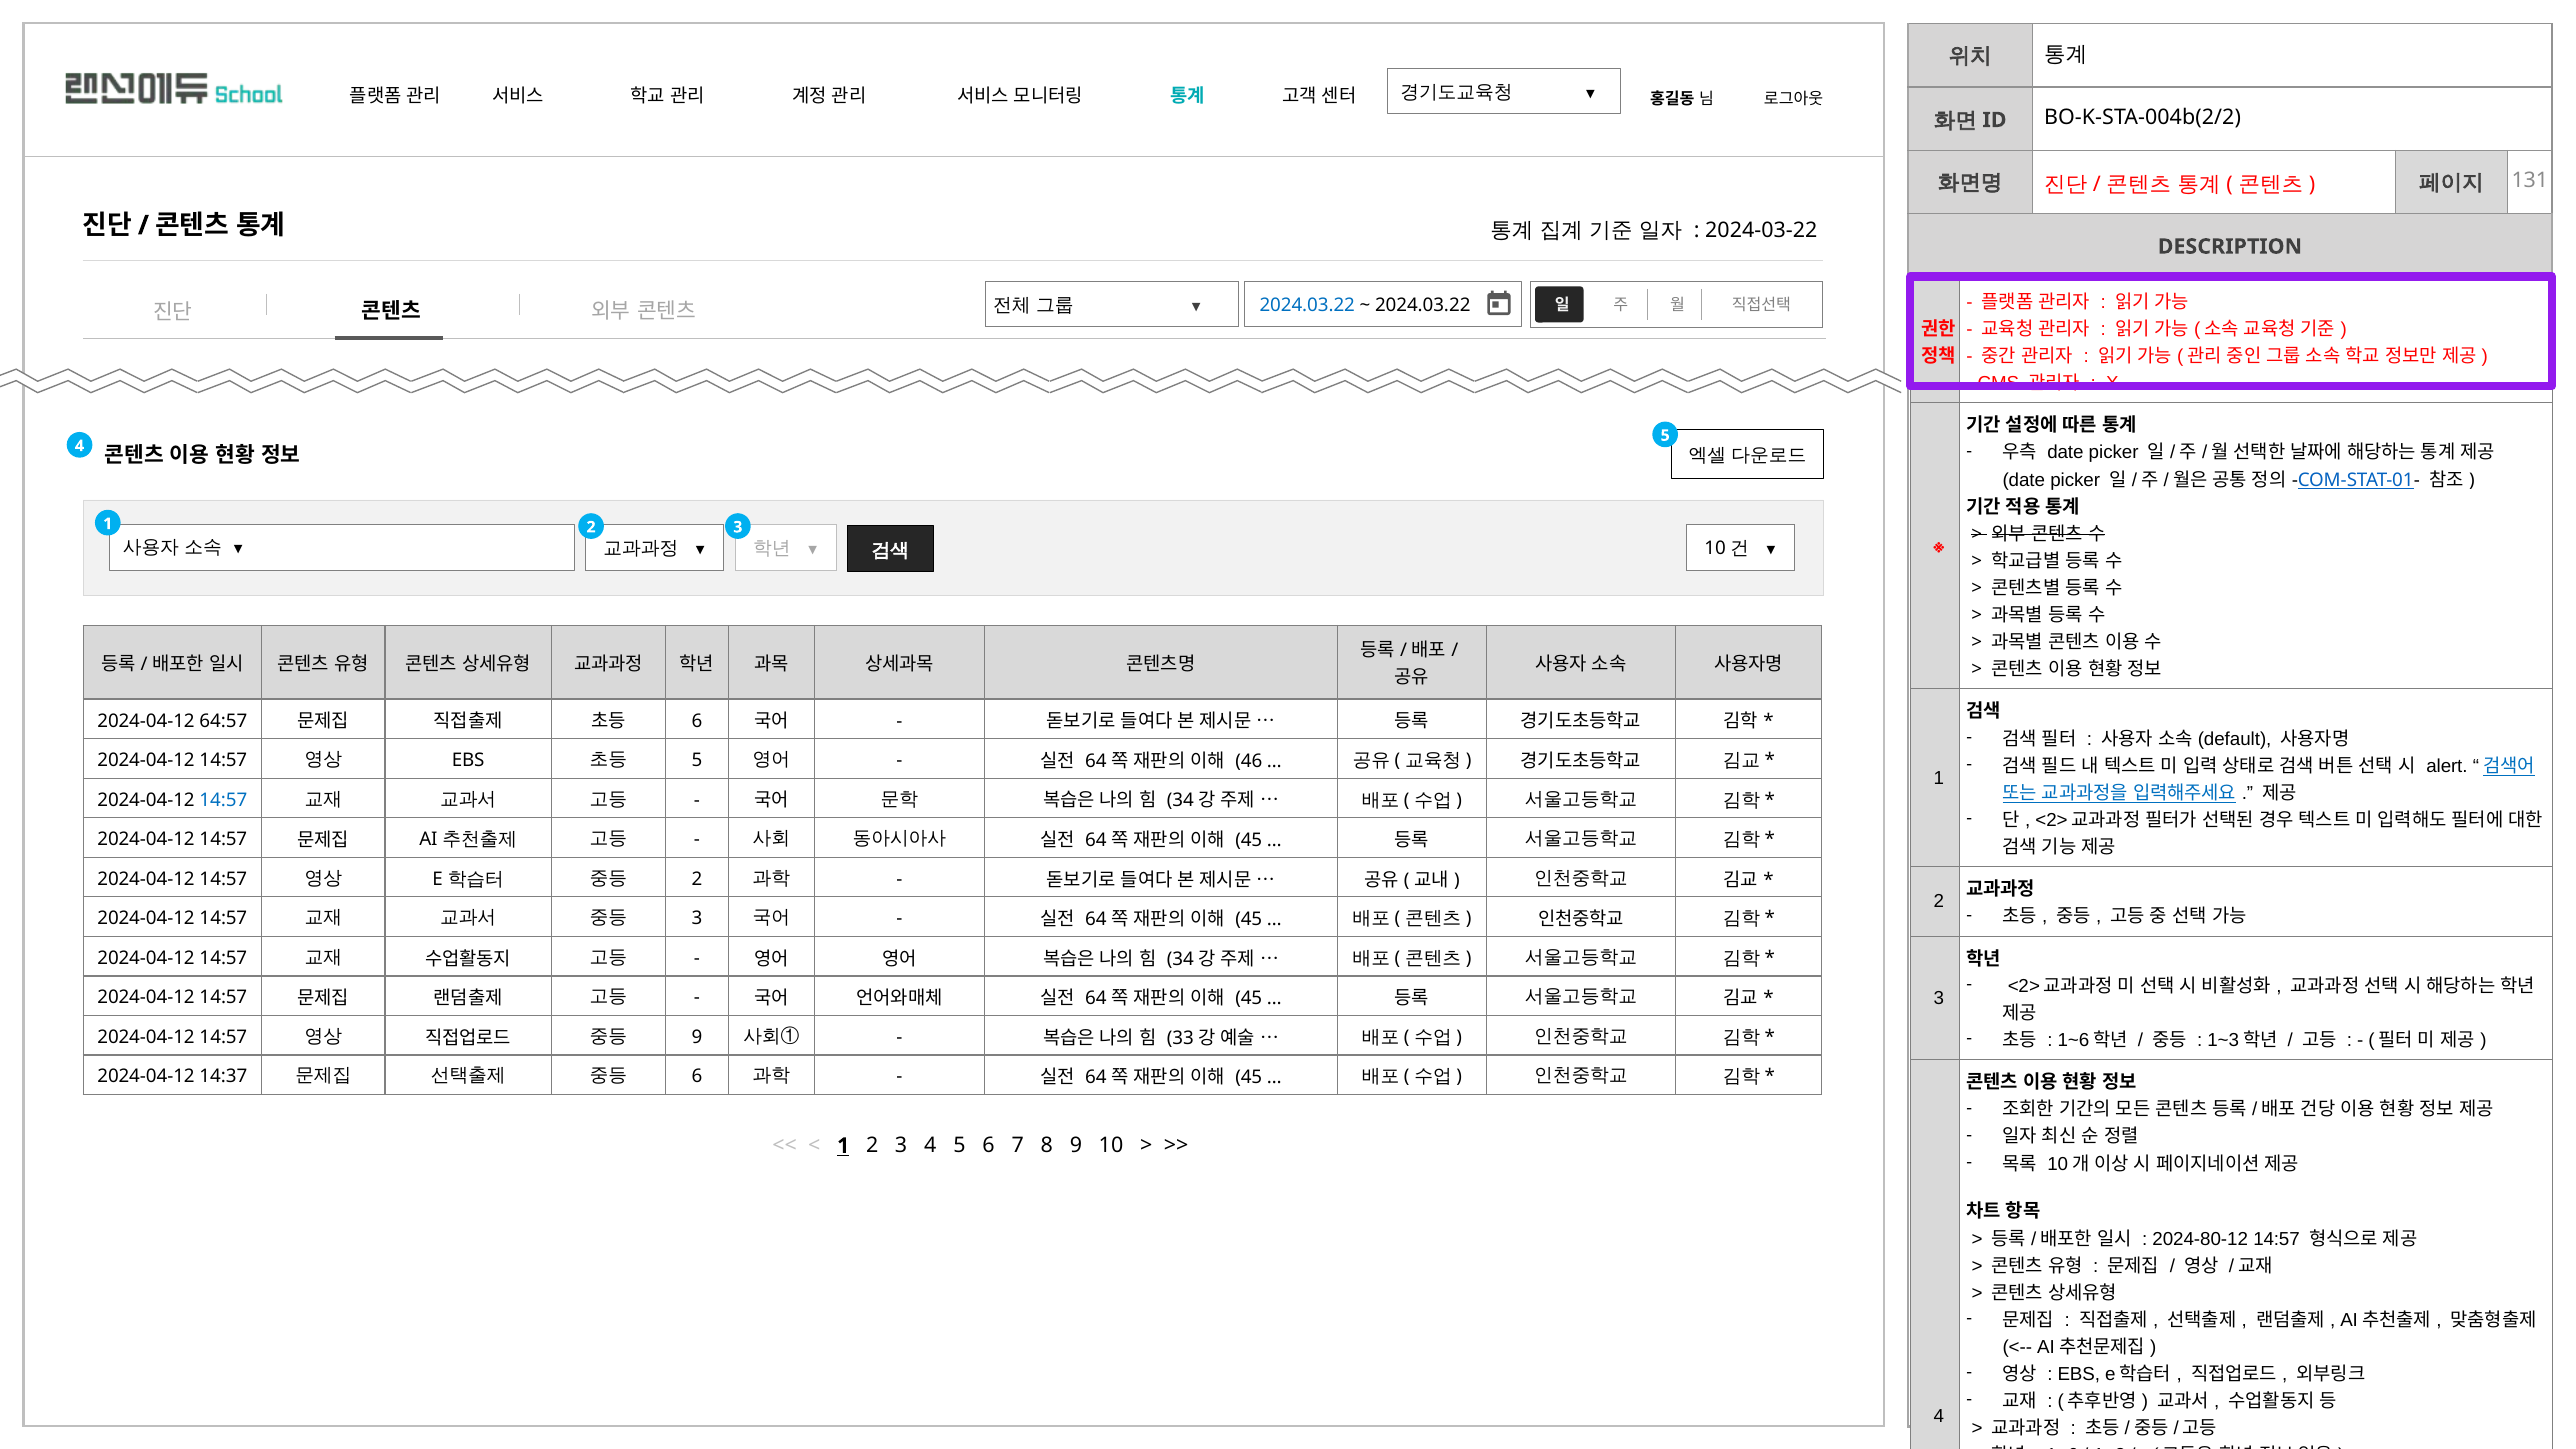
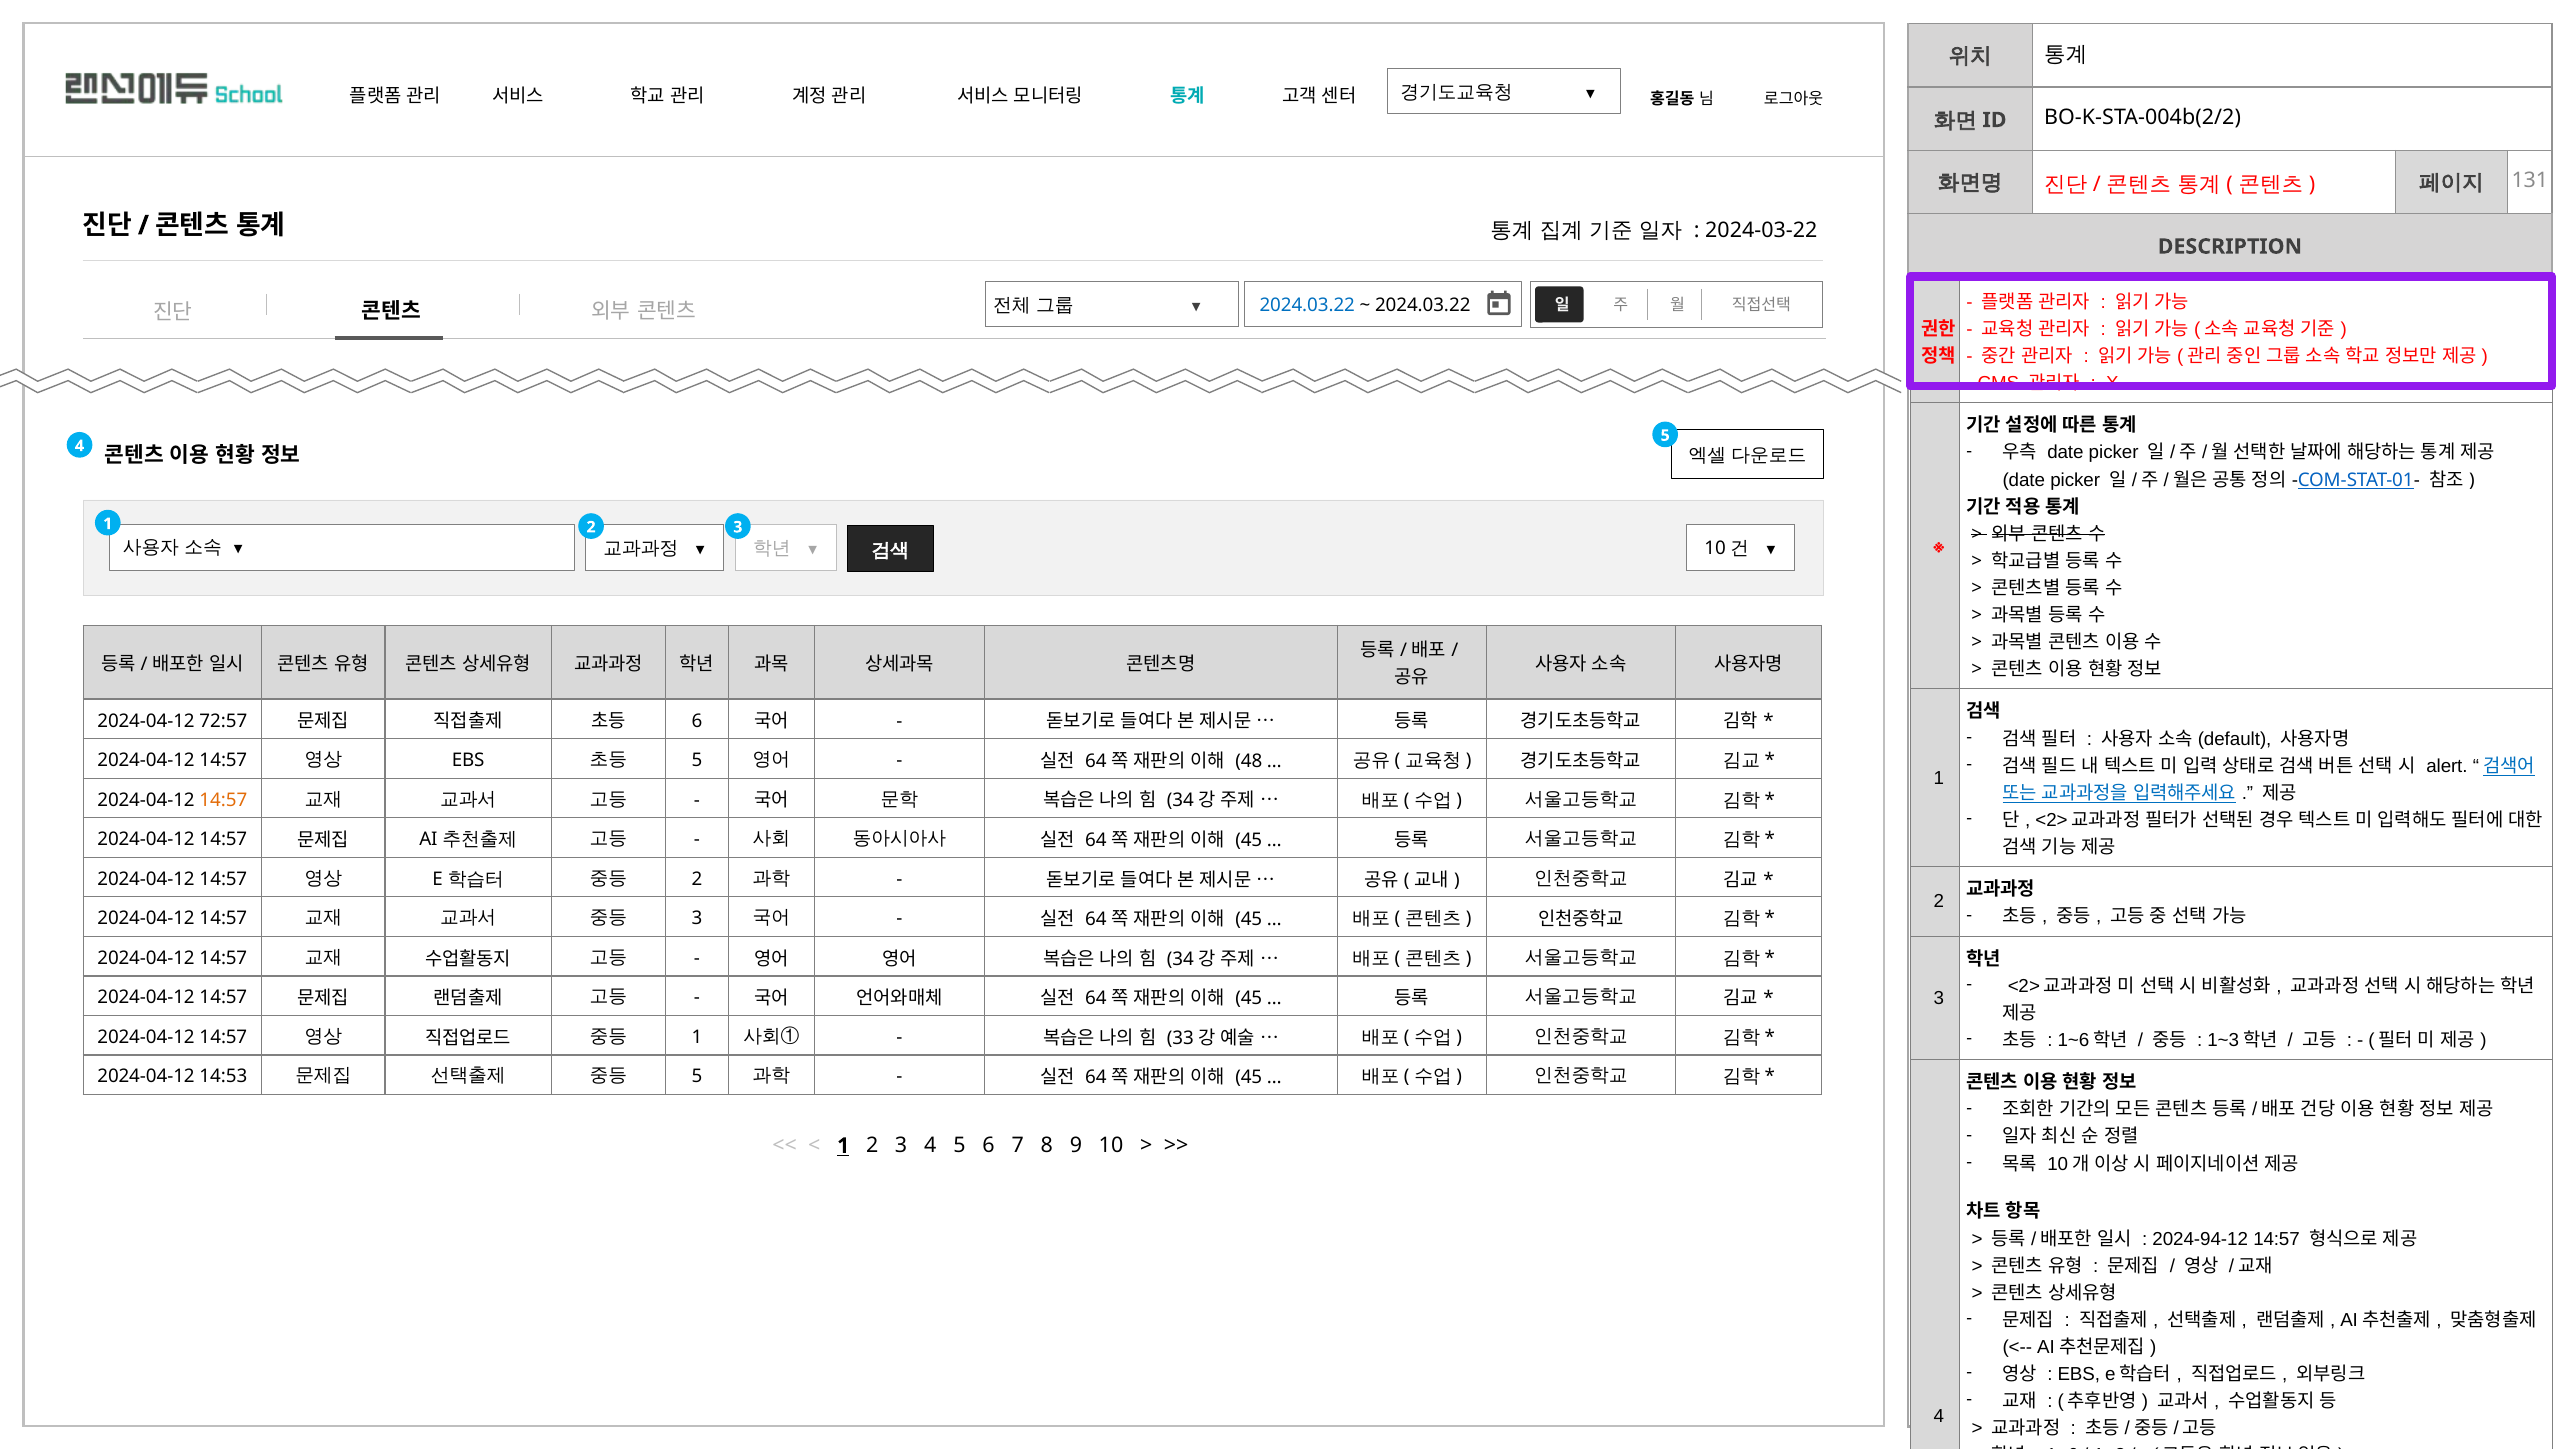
64:57: 64:57 -> 72:57
46: 46 -> 48
14:57 at (223, 800) colour: blue -> orange
9 at (697, 1037): 9 -> 1
14:37: 14:37 -> 14:53
6 at (697, 1077): 6 -> 5
2024-80-12: 2024-80-12 -> 2024-94-12
